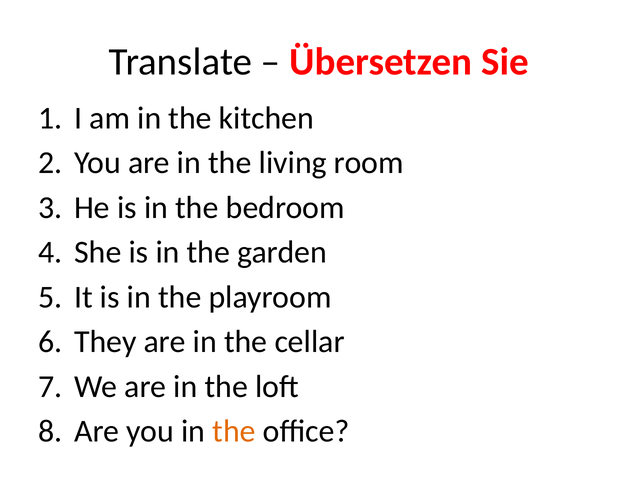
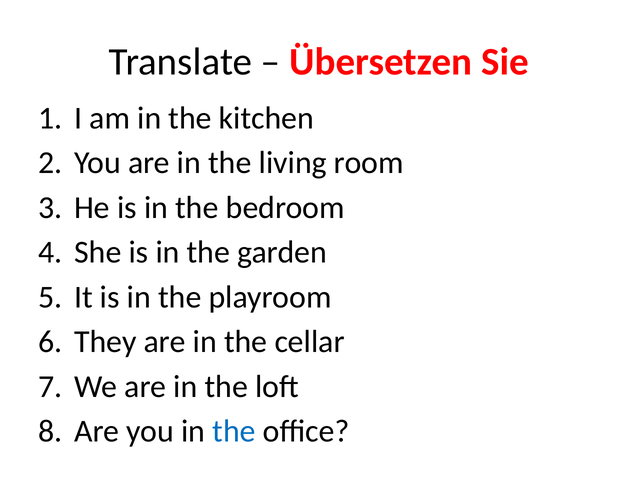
the at (234, 431) colour: orange -> blue
